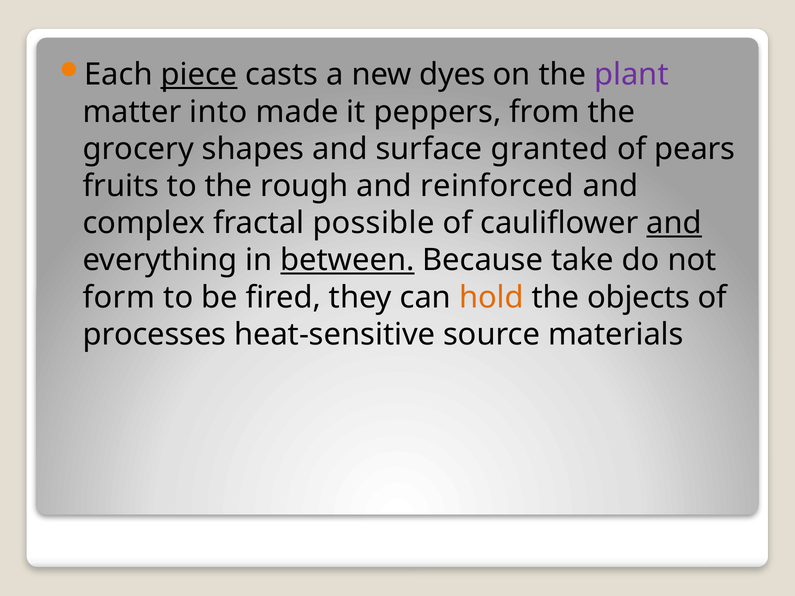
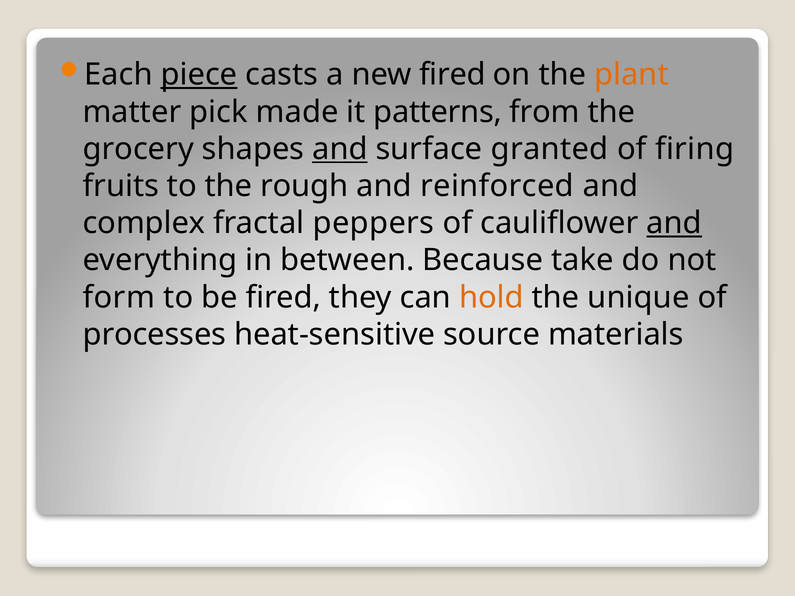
new dyes: dyes -> fired
plant colour: purple -> orange
into: into -> pick
peppers: peppers -> patterns
and at (340, 149) underline: none -> present
pears: pears -> firing
possible: possible -> peppers
between underline: present -> none
objects: objects -> unique
